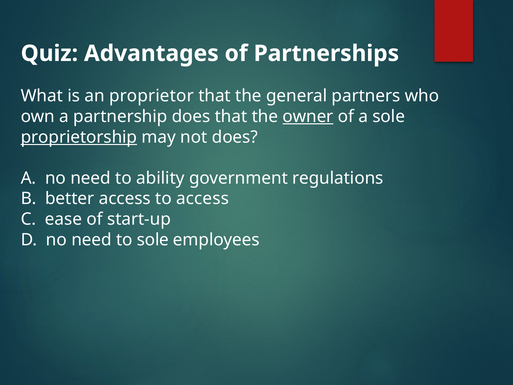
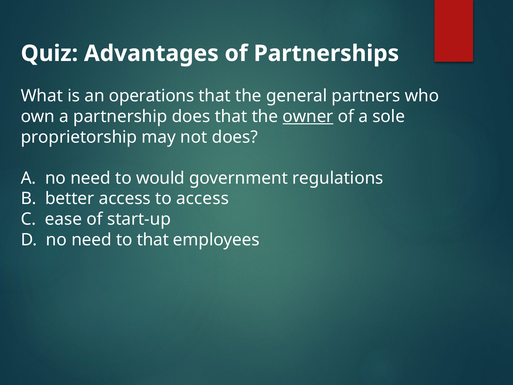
proprietor: proprietor -> operations
proprietorship underline: present -> none
ability: ability -> would
to sole: sole -> that
